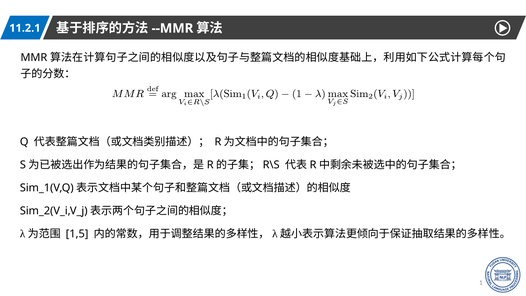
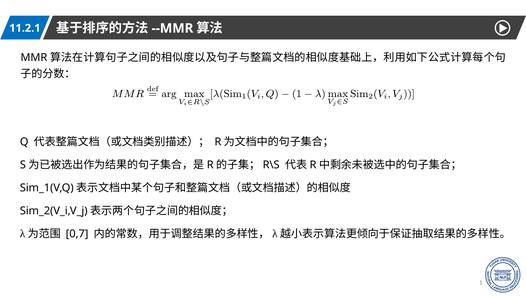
1,5: 1,5 -> 0,7
